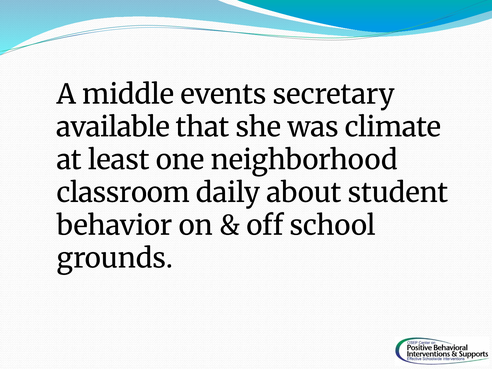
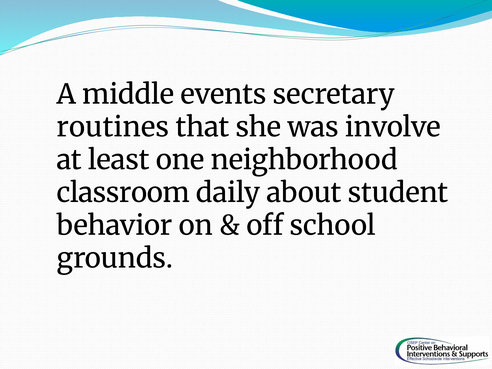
available: available -> routines
climate: climate -> involve
